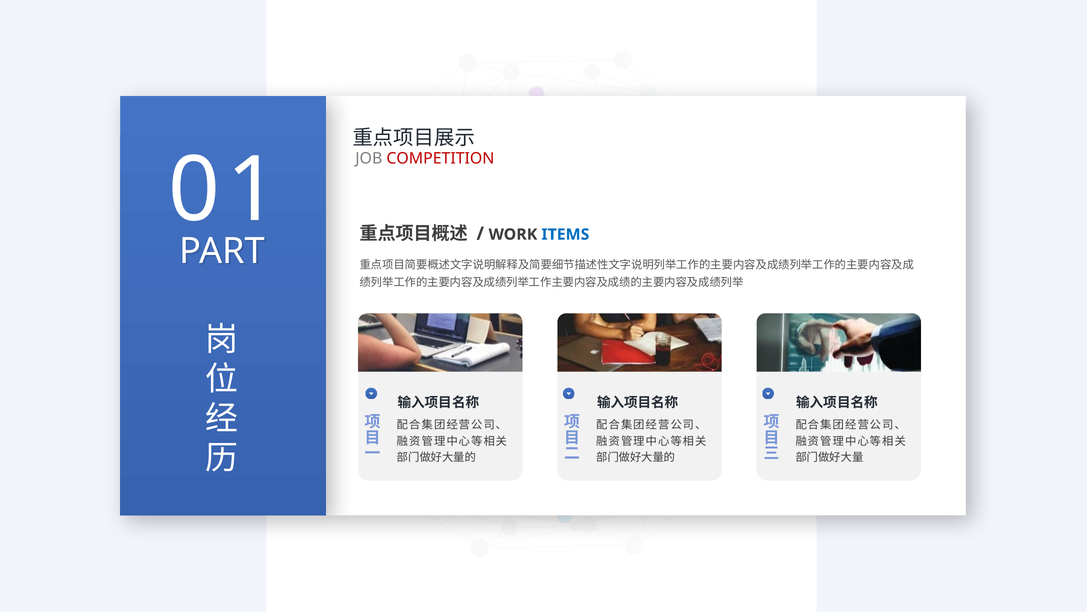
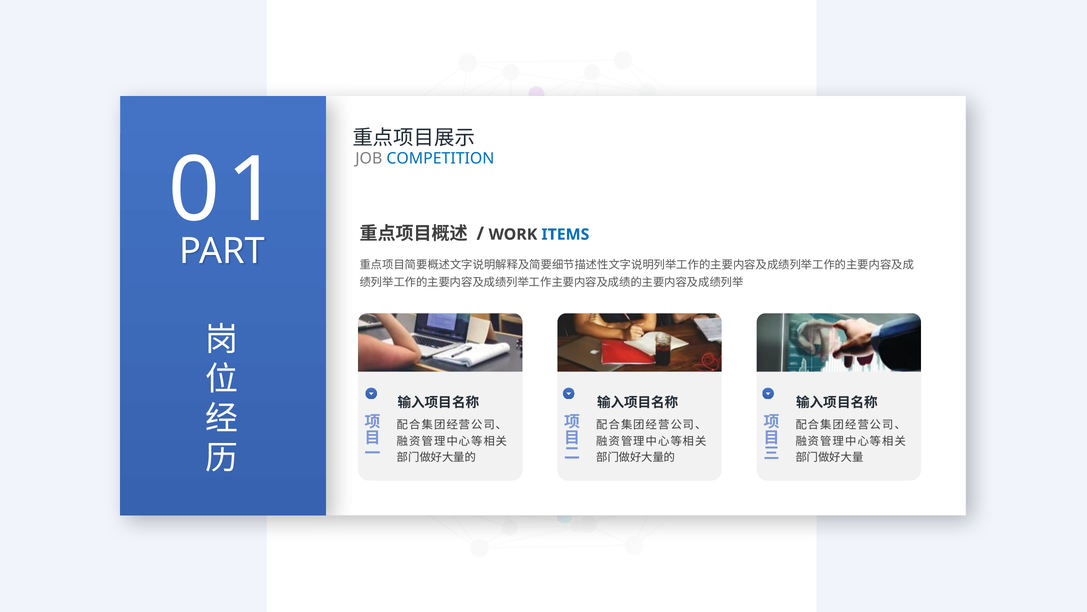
COMPETITION colour: red -> blue
